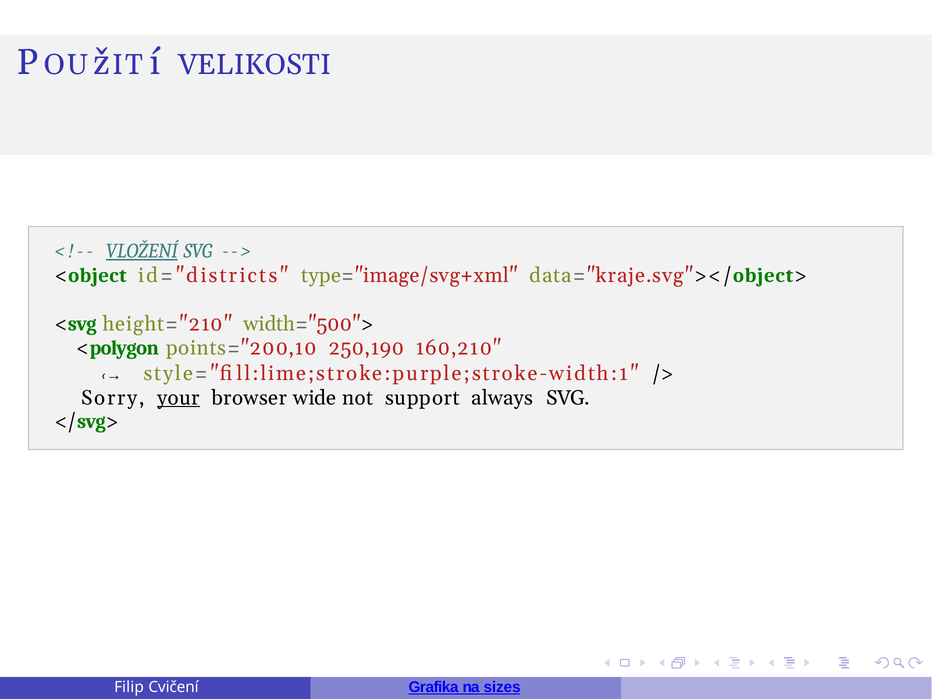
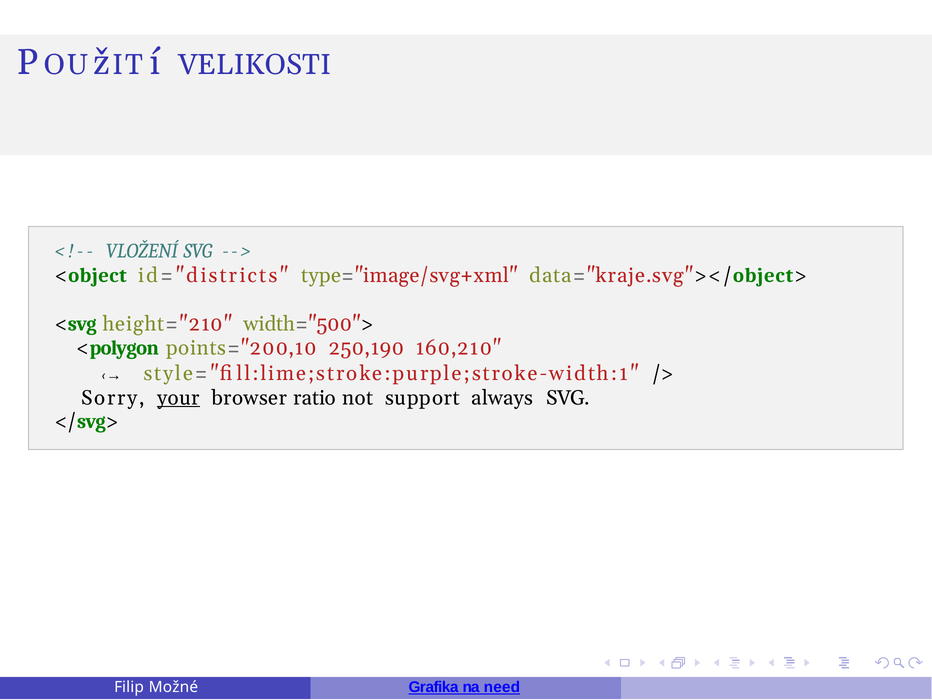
VLOŽENÍ underline: present -> none
wide: wide -> ratio
Cvičení: Cvičení -> Možné
sizes: sizes -> need
